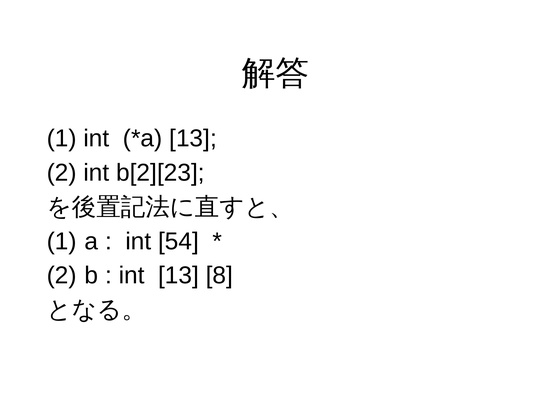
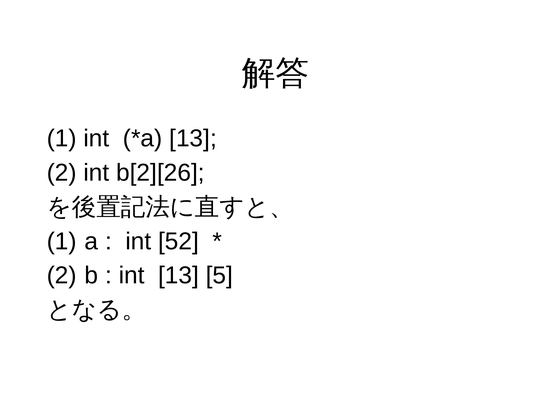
b[2][23: b[2][23 -> b[2][26
54: 54 -> 52
8: 8 -> 5
